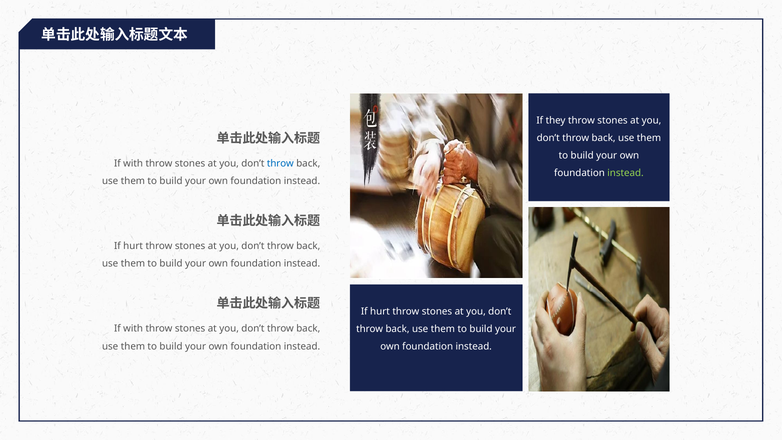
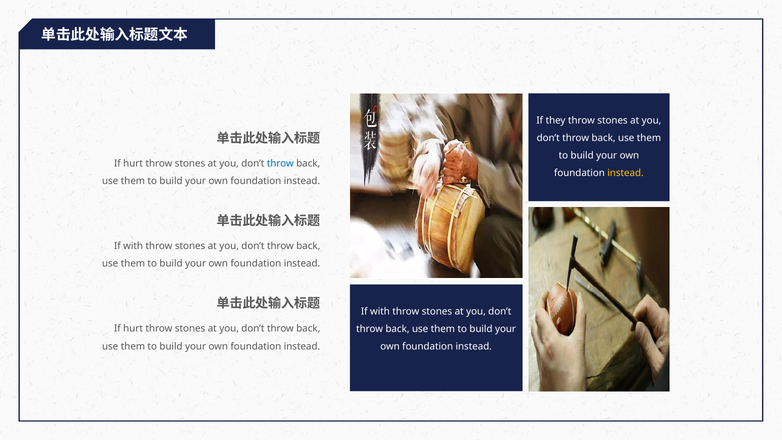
with at (133, 164): with -> hurt
instead at (626, 173) colour: light green -> yellow
hurt at (133, 246): hurt -> with
hurt at (380, 311): hurt -> with
with at (133, 329): with -> hurt
